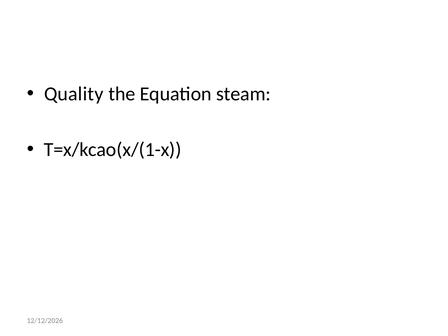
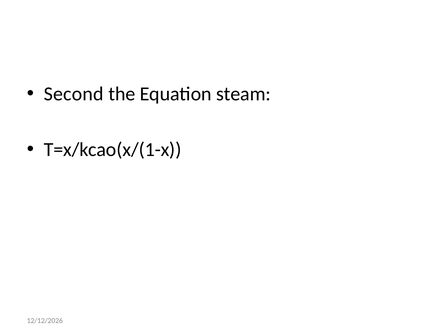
Quality: Quality -> Second
